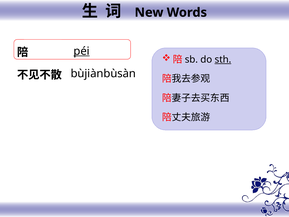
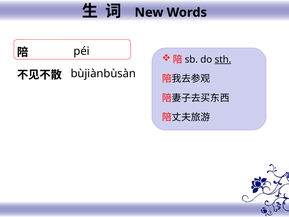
péi underline: present -> none
